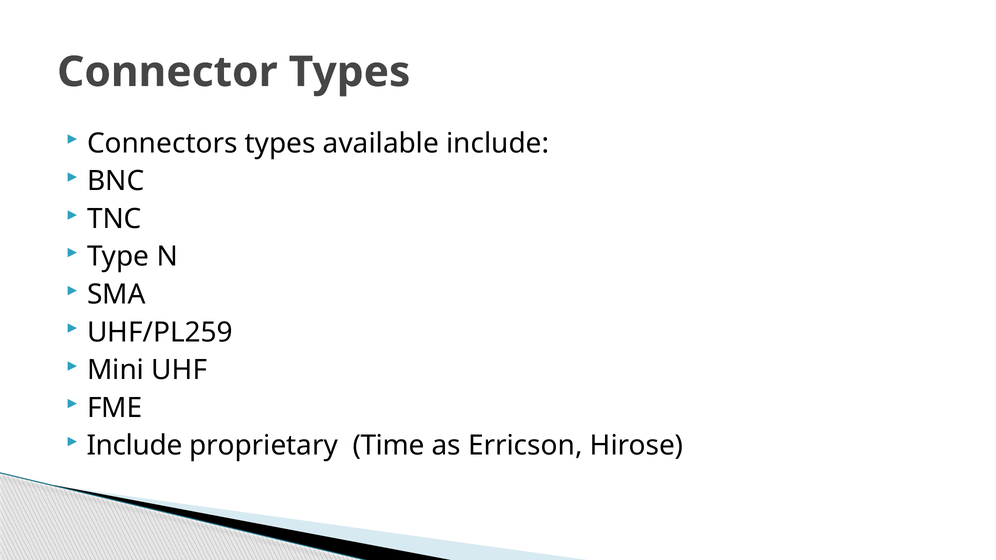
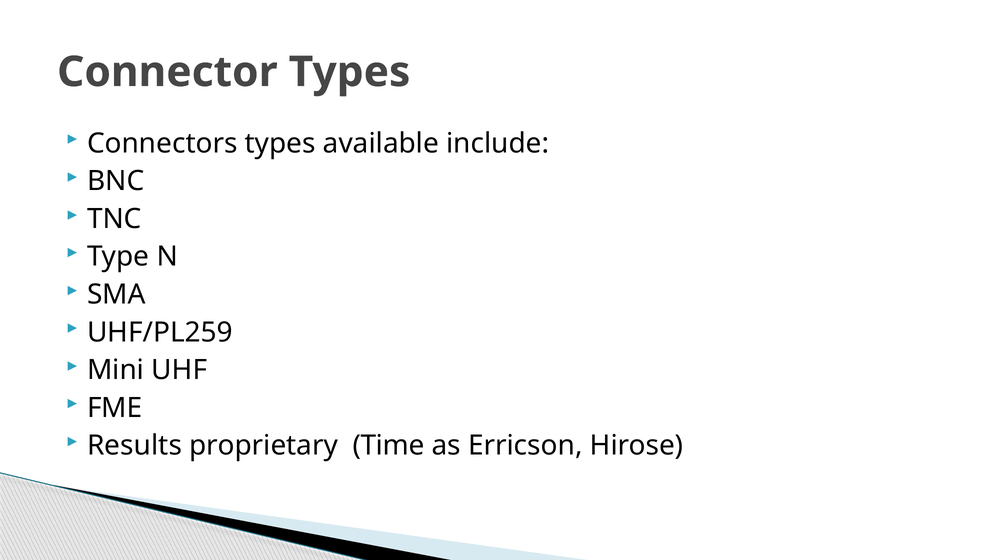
Include at (135, 446): Include -> Results
